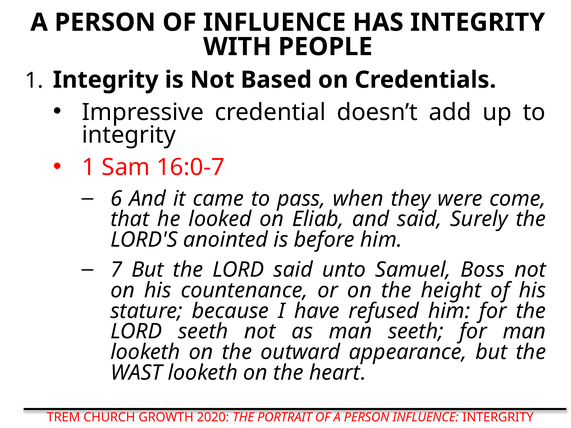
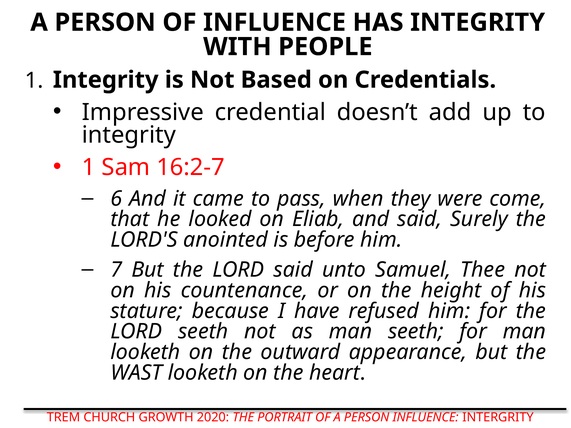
16:0-7: 16:0-7 -> 16:2-7
Boss: Boss -> Thee
